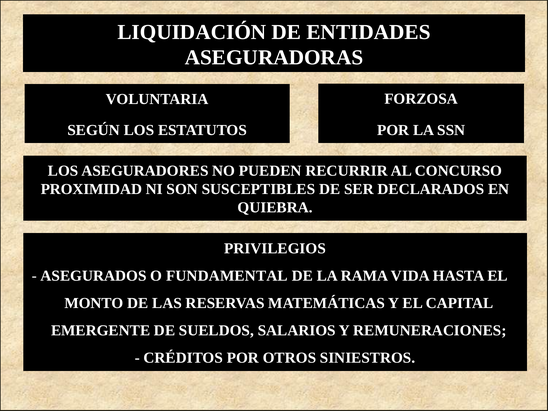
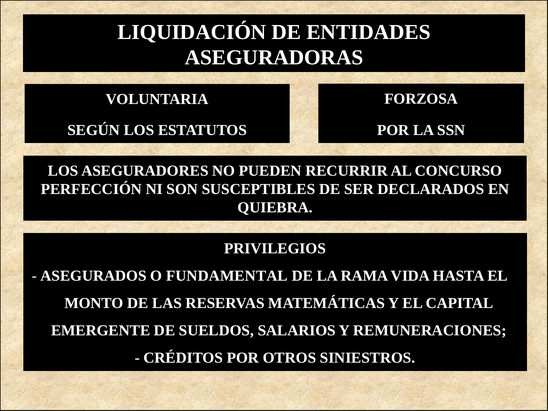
PROXIMIDAD: PROXIMIDAD -> PERFECCIÓN
